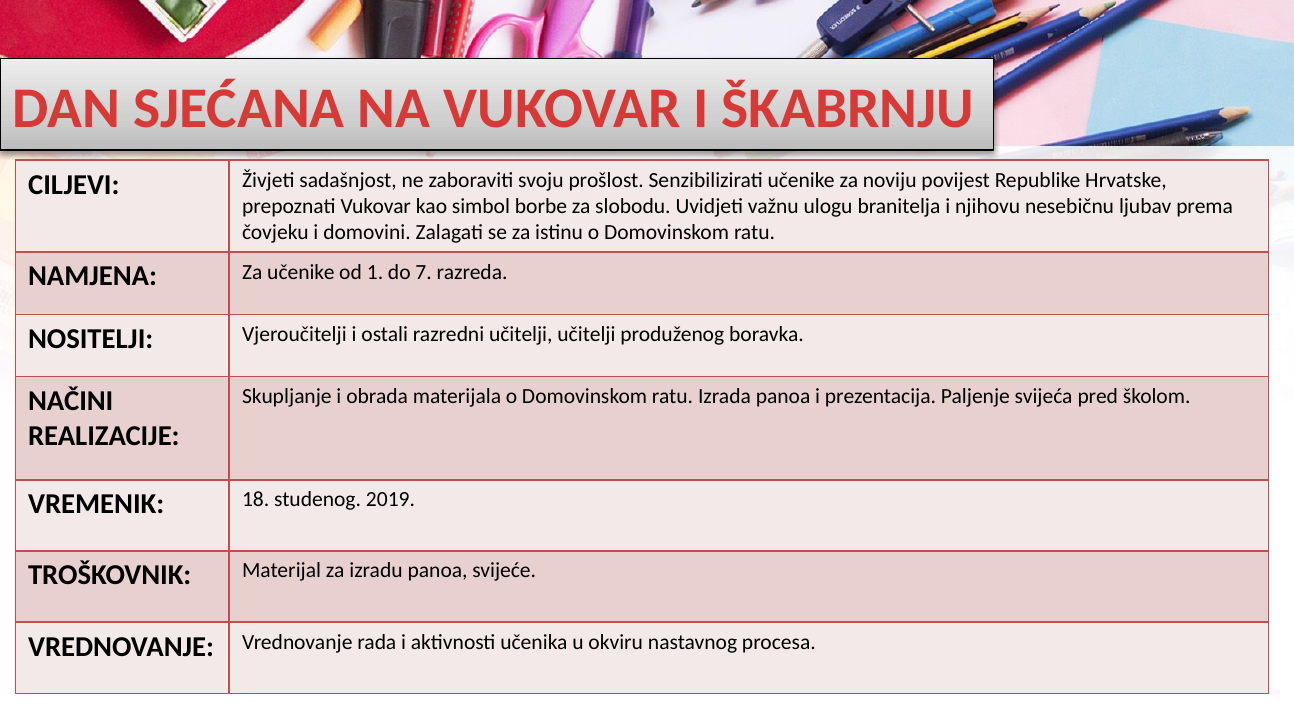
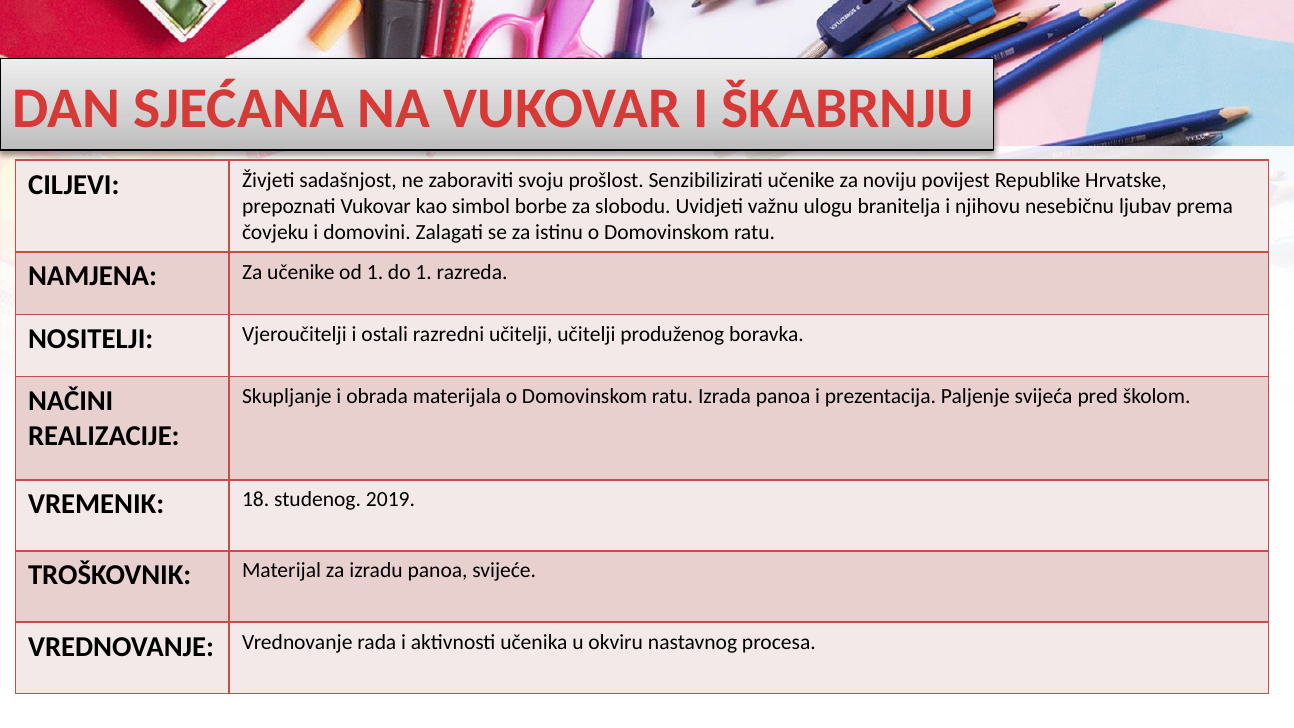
do 7: 7 -> 1
